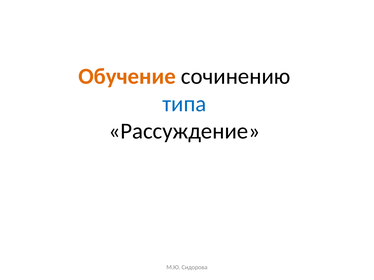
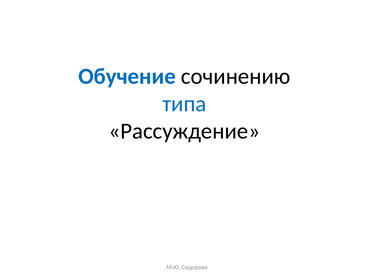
Обучение colour: orange -> blue
